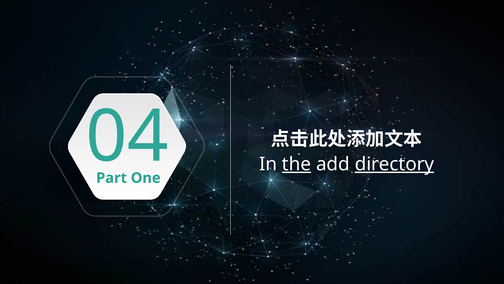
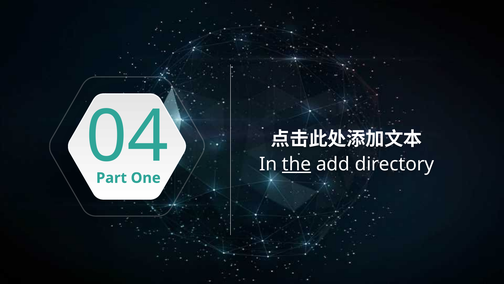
directory underline: present -> none
